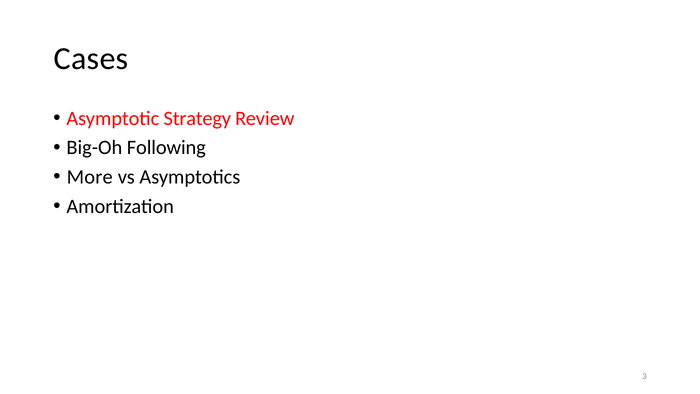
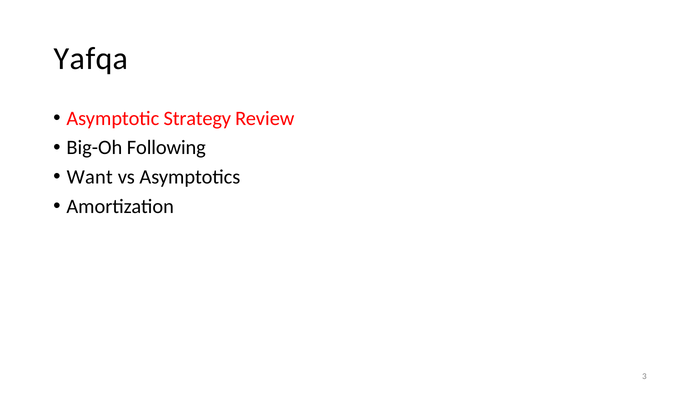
Cases: Cases -> Yafqa
More: More -> Want
